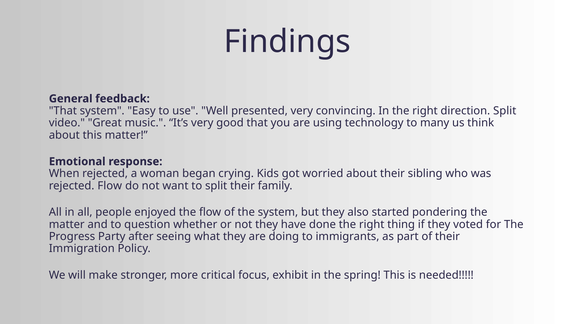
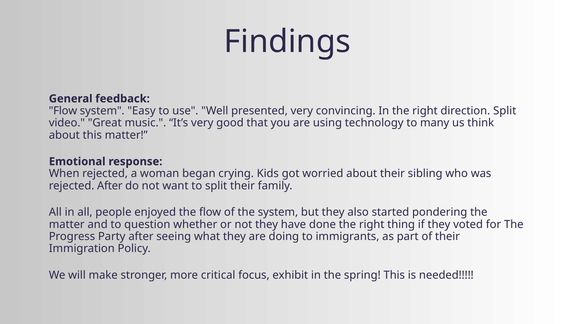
That at (63, 111): That -> Flow
rejected Flow: Flow -> After
